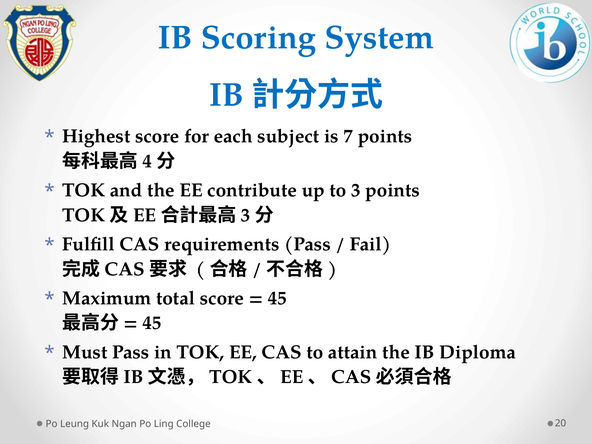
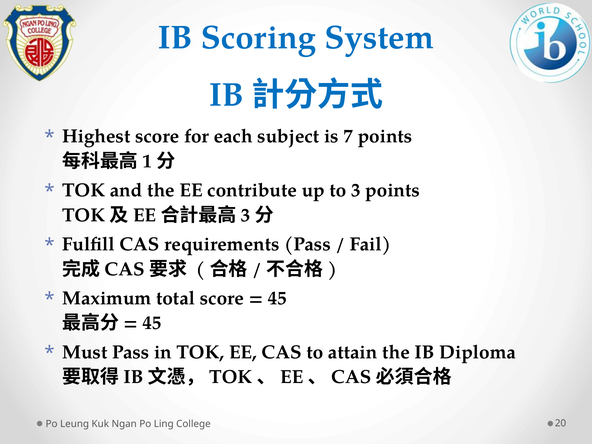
4: 4 -> 1
